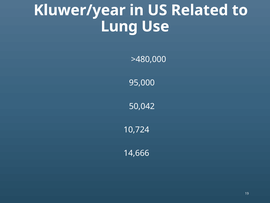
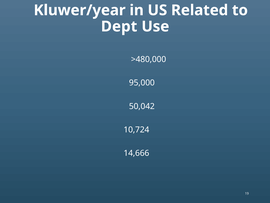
Lung: Lung -> Dept
